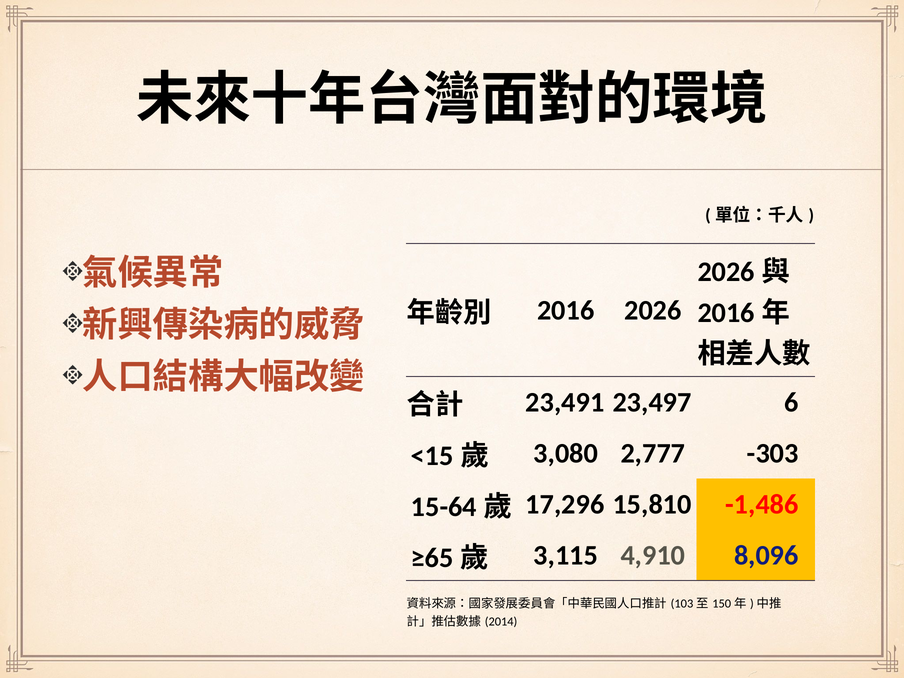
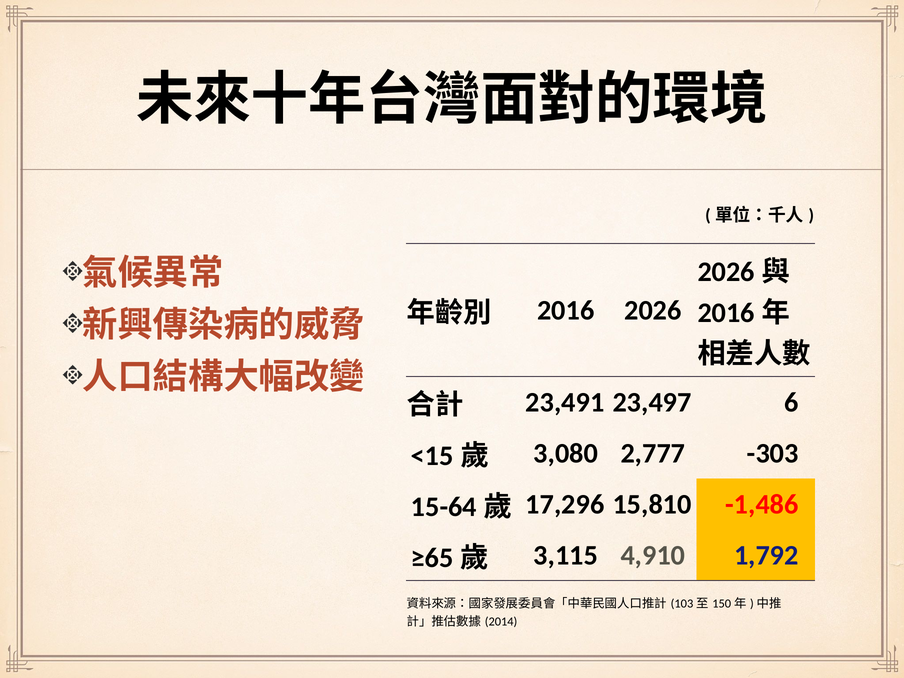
8,096: 8,096 -> 1,792
